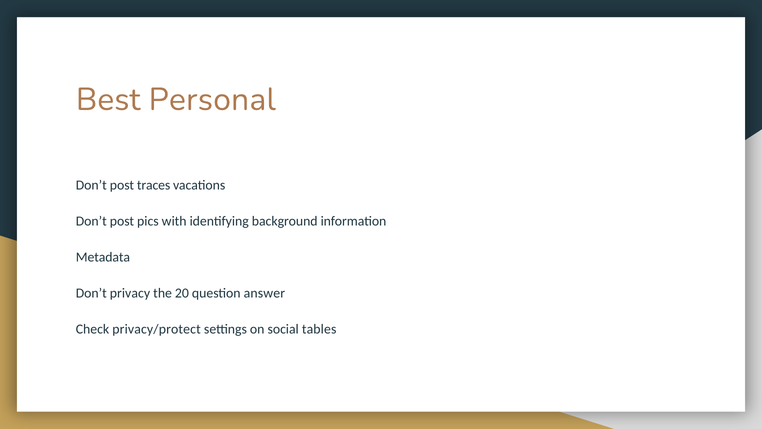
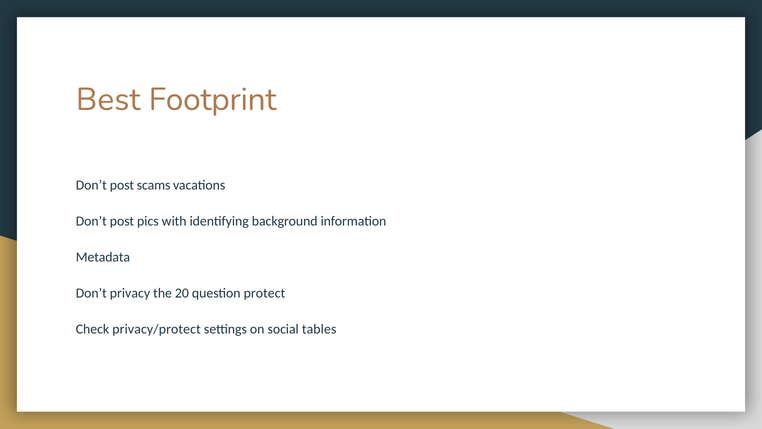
Personal: Personal -> Footprint
traces: traces -> scams
answer: answer -> protect
